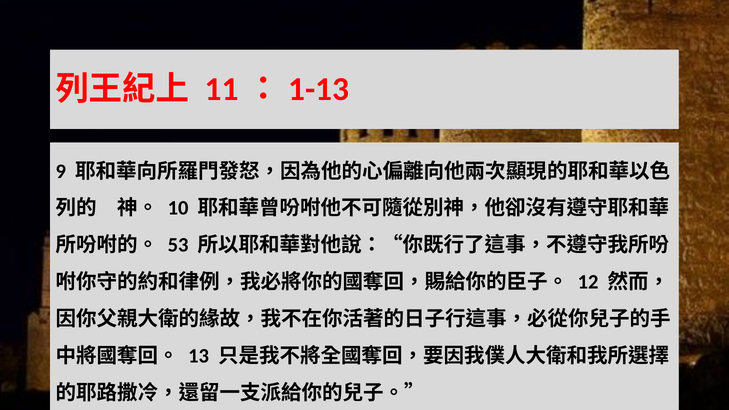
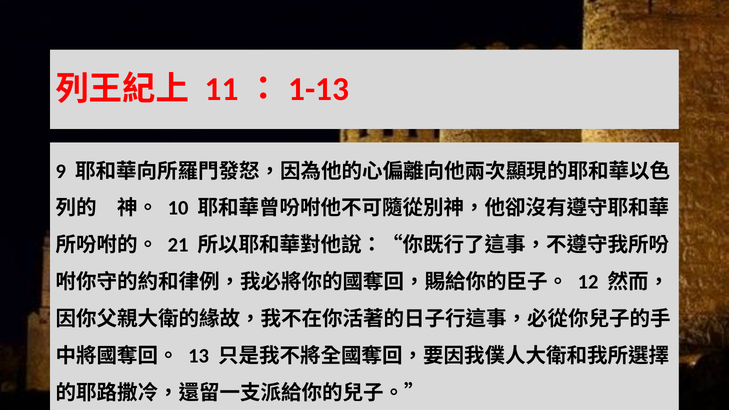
53: 53 -> 21
